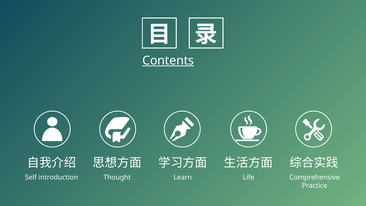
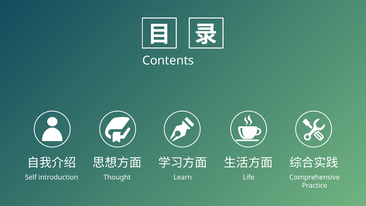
Contents underline: present -> none
